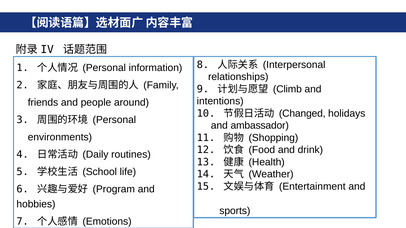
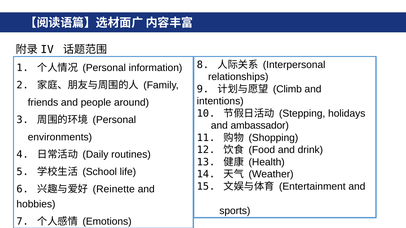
Changed: Changed -> Stepping
Program: Program -> Reinette
